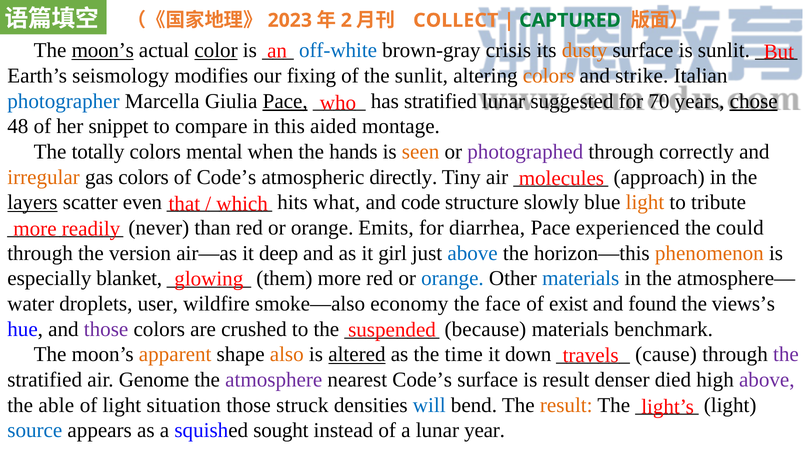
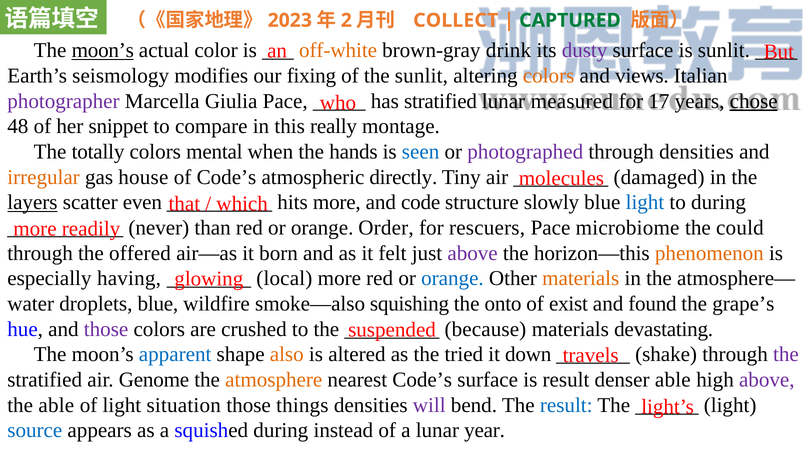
color underline: present -> none
off-white colour: blue -> orange
crisis: crisis -> drink
dusty colour: orange -> purple
strike: strike -> views
photographer colour: blue -> purple
Pace at (285, 101) underline: present -> none
suggested: suggested -> measured
70: 70 -> 17
aided: aided -> really
seen colour: orange -> blue
through correctly: correctly -> densities
gas colors: colors -> house
approach: approach -> damaged
hits what: what -> more
light at (645, 202) colour: orange -> blue
to tribute: tribute -> during
Emits: Emits -> Order
diarrhea: diarrhea -> rescuers
experienced: experienced -> microbiome
version: version -> offered
deep: deep -> born
girl: girl -> felt
above at (473, 253) colour: blue -> purple
blanket: blanket -> having
them: them -> local
materials at (581, 278) colour: blue -> orange
droplets user: user -> blue
economy: economy -> squishing
face: face -> onto
views’s: views’s -> grape’s
benchmark: benchmark -> devastating
apparent colour: orange -> blue
altered underline: present -> none
time: time -> tried
cause: cause -> shake
atmosphere colour: purple -> orange
denser died: died -> able
struck: struck -> things
will colour: blue -> purple
result at (566, 405) colour: orange -> blue
squished sought: sought -> during
